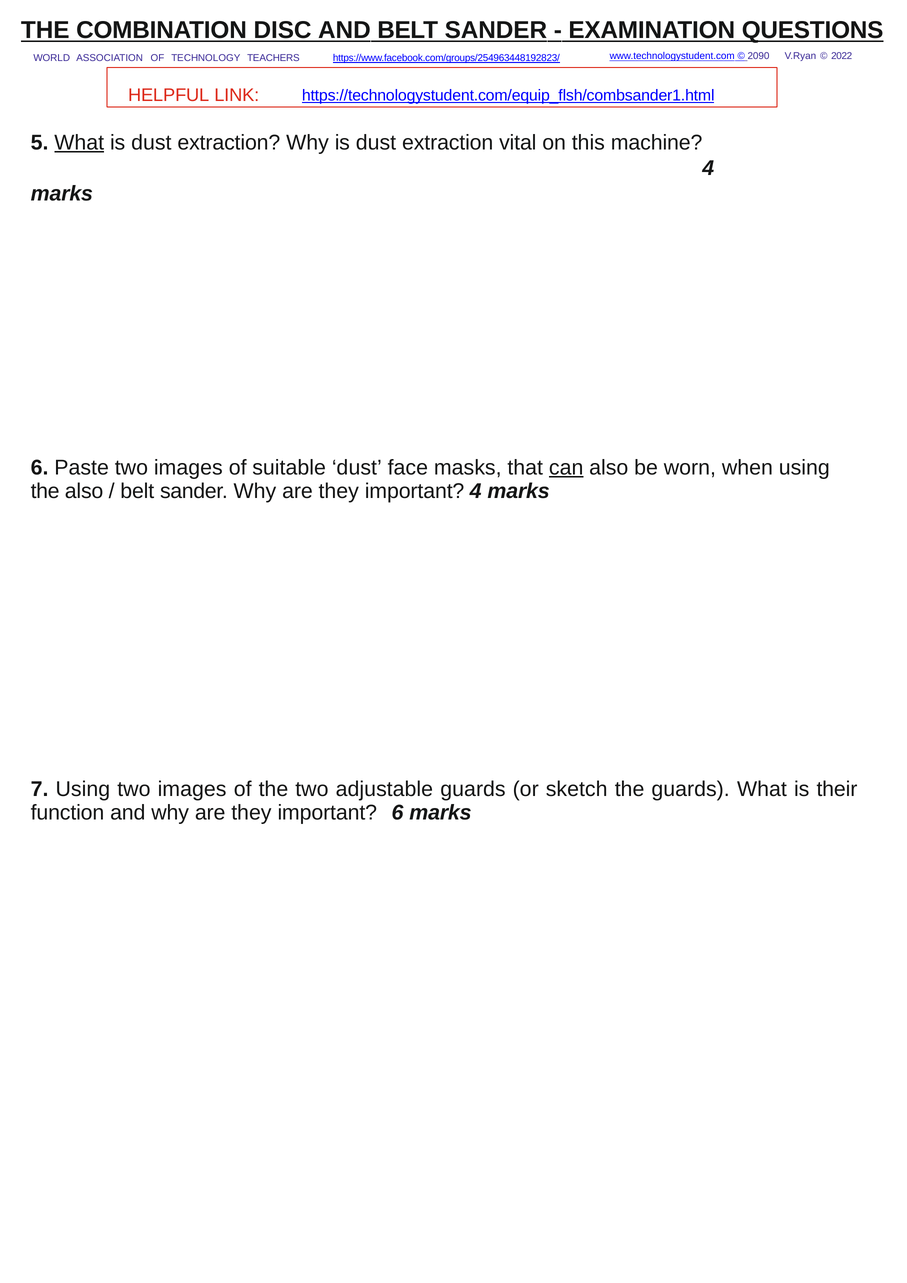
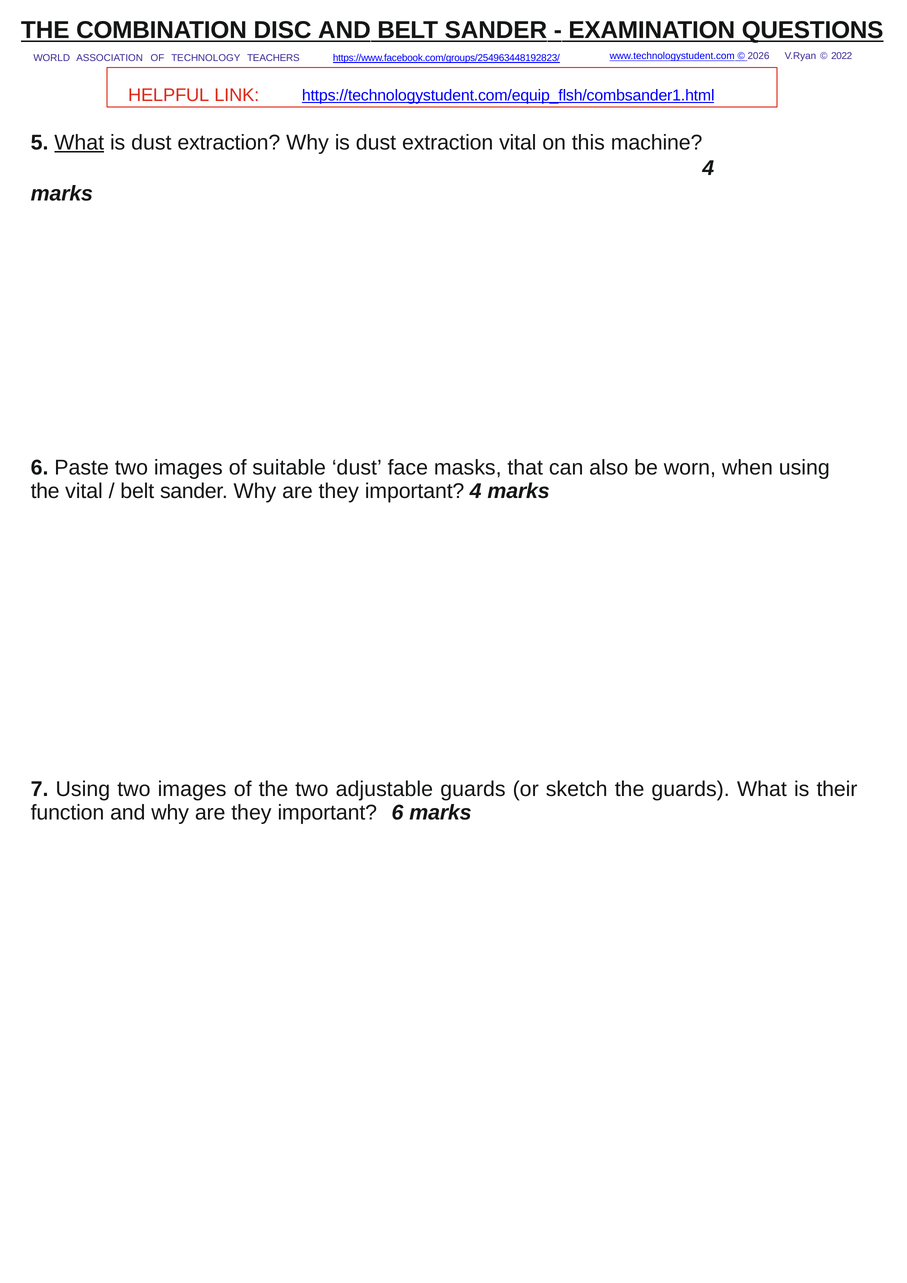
2090: 2090 -> 2026
can underline: present -> none
the also: also -> vital
